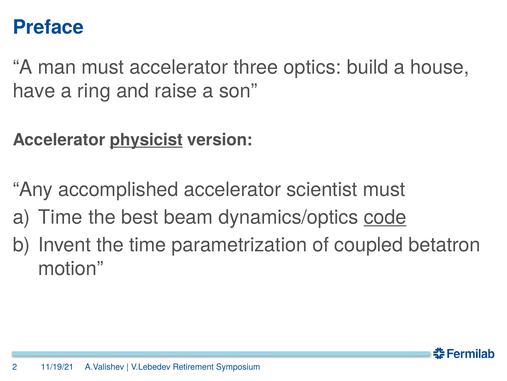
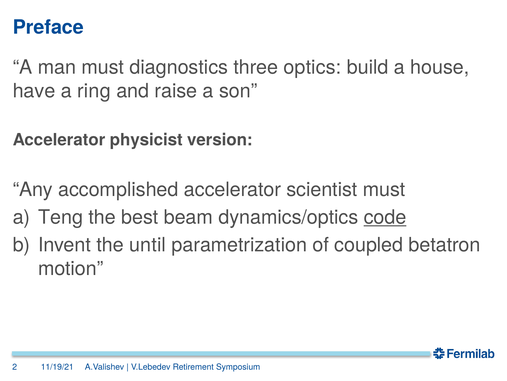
must accelerator: accelerator -> diagnostics
physicist underline: present -> none
a Time: Time -> Teng
the time: time -> until
